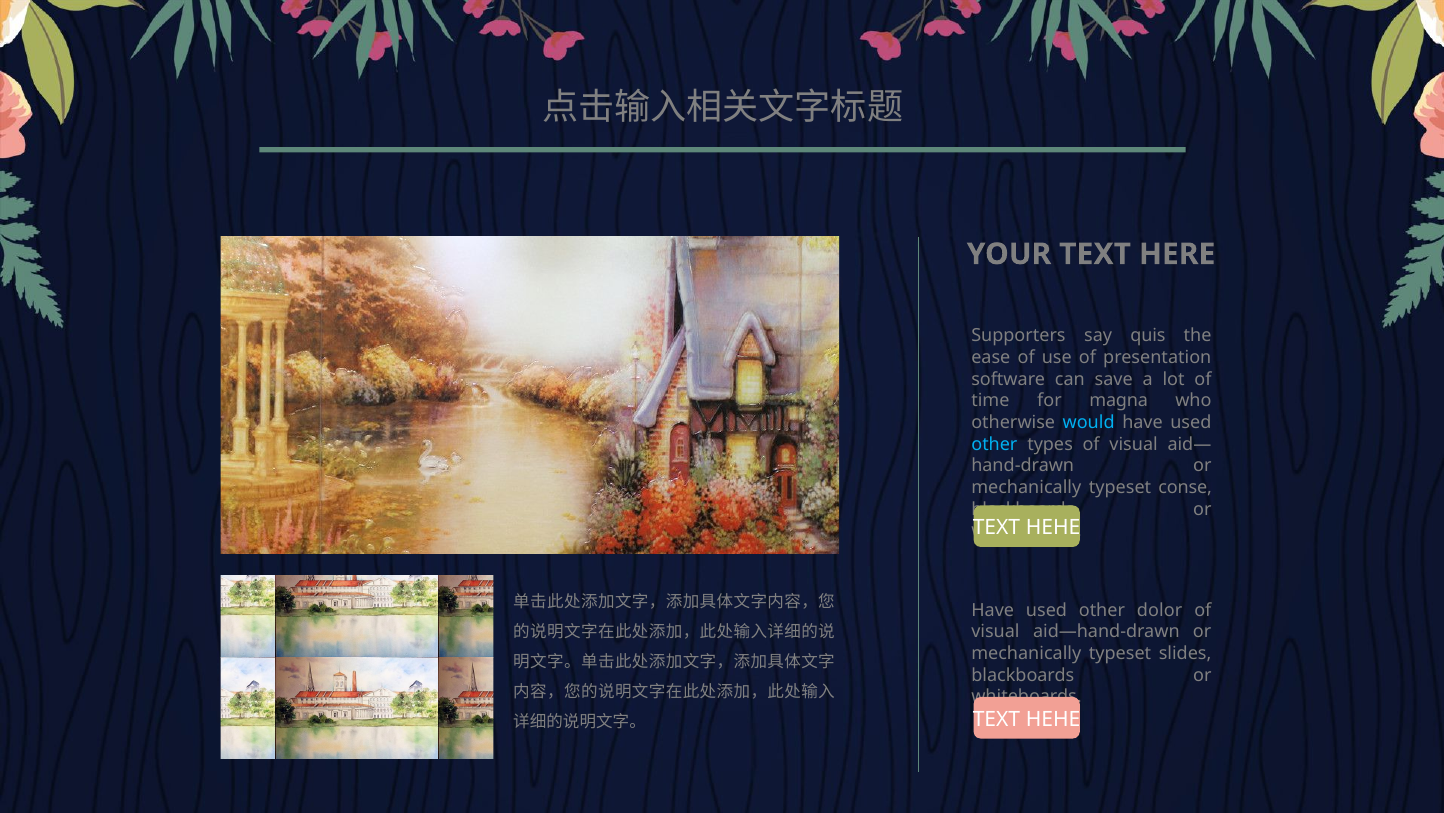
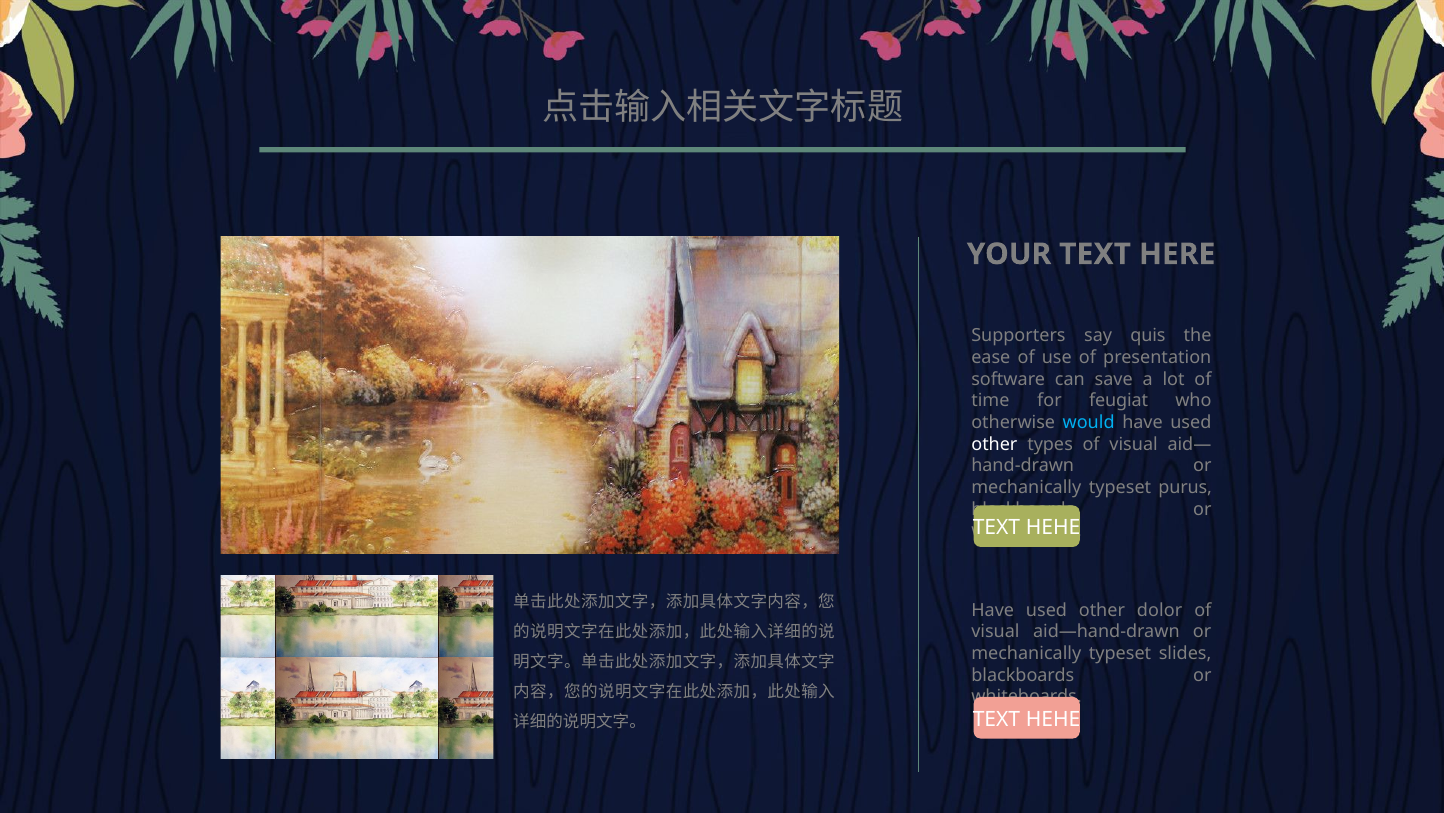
magna: magna -> feugiat
other at (994, 444) colour: light blue -> white
conse: conse -> purus
